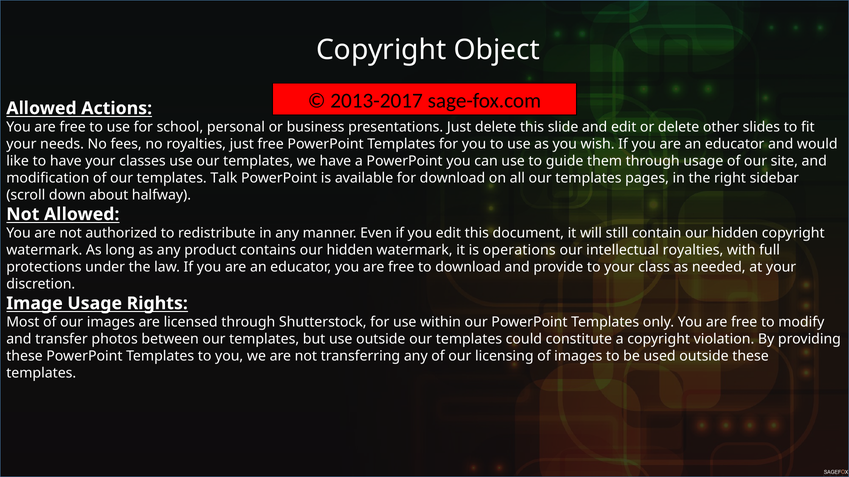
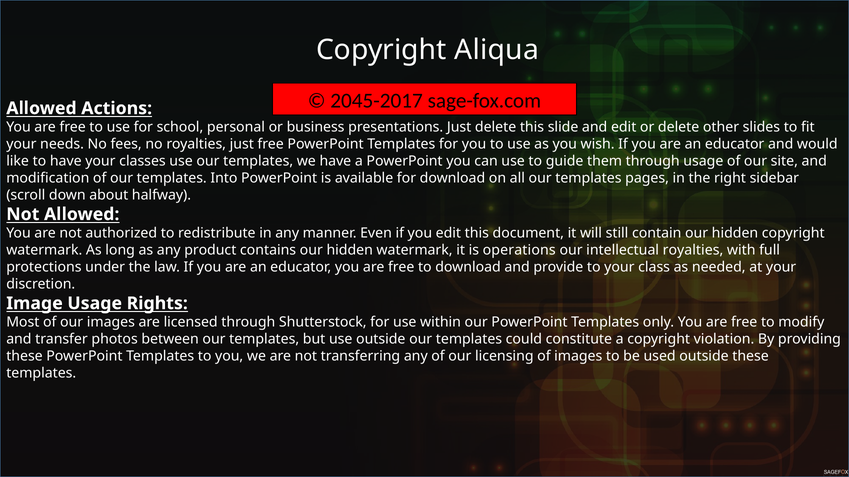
Object: Object -> Aliqua
2013-2017: 2013-2017 -> 2045-2017
Talk: Talk -> Into
